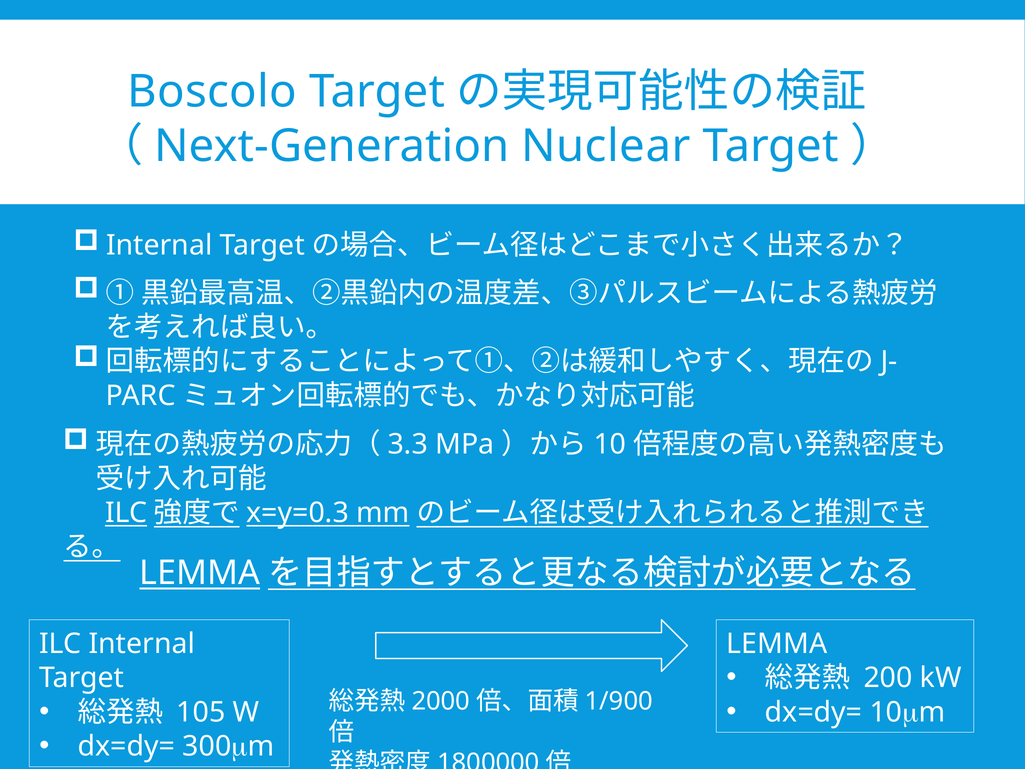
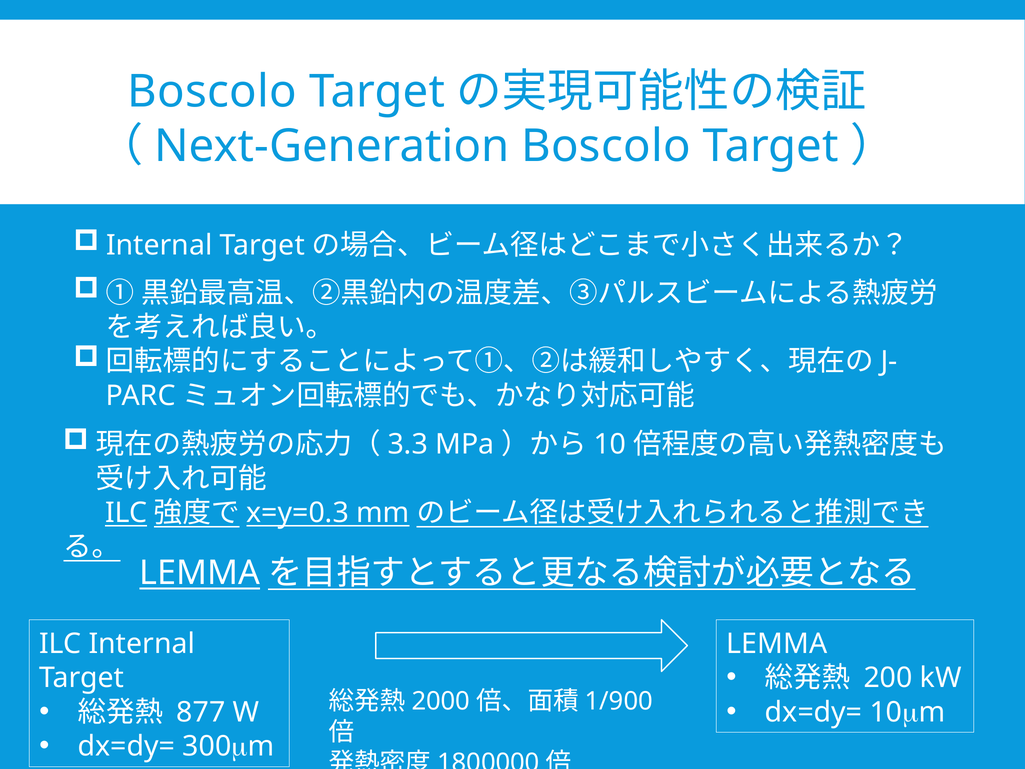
Nuclear at (606, 146): Nuclear -> Boscolo
105: 105 -> 877
